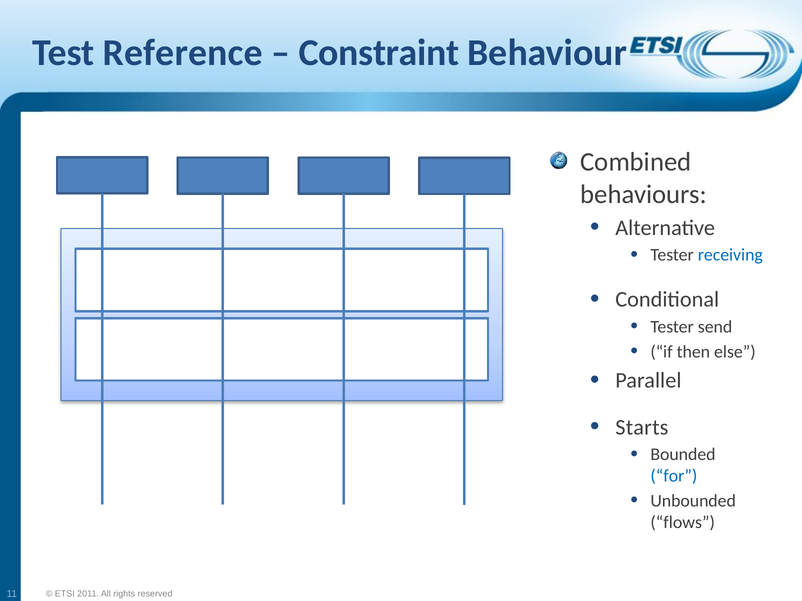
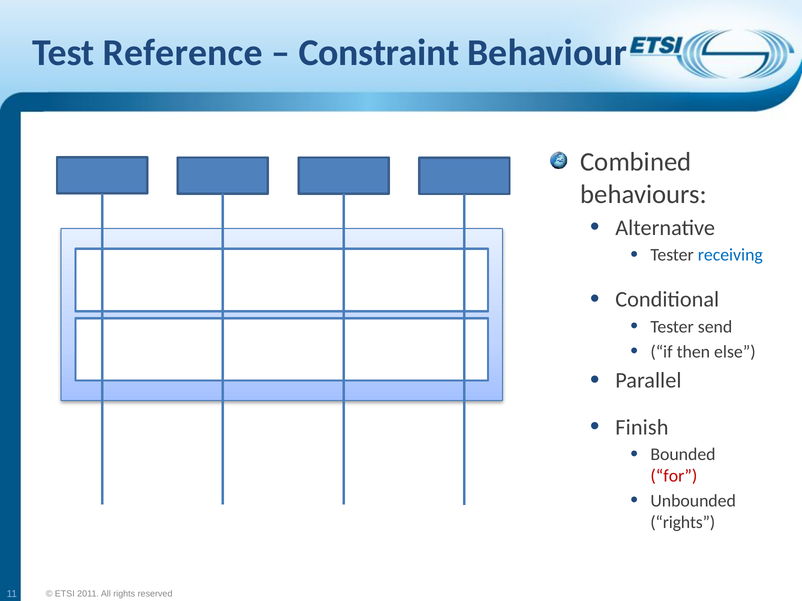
Starts: Starts -> Finish
for colour: blue -> red
flows at (683, 523): flows -> rights
